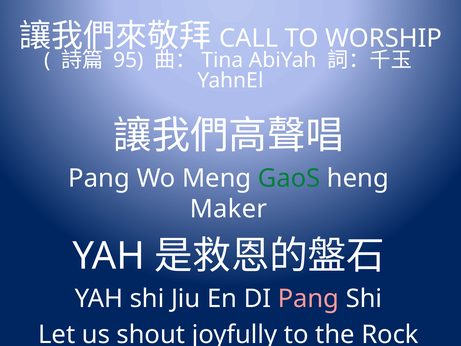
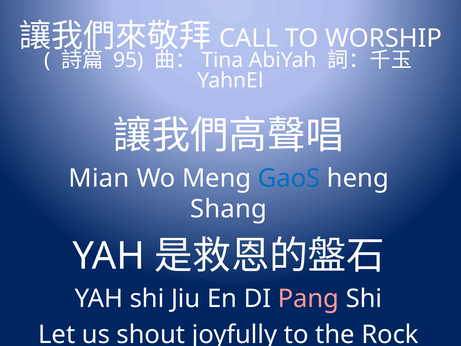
Pang at (99, 178): Pang -> Mian
GaoS colour: green -> blue
Maker: Maker -> Shang
